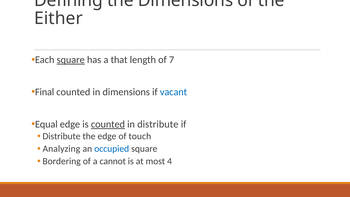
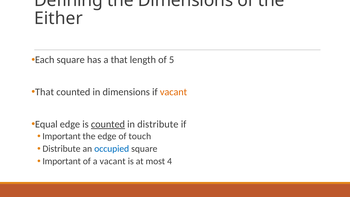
square at (71, 60) underline: present -> none
7: 7 -> 5
Final at (45, 92): Final -> That
vacant at (173, 92) colour: blue -> orange
Distribute at (61, 136): Distribute -> Important
Analyzing at (61, 149): Analyzing -> Distribute
Bordering at (62, 161): Bordering -> Important
a cannot: cannot -> vacant
